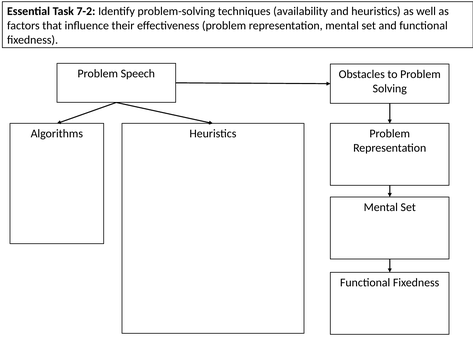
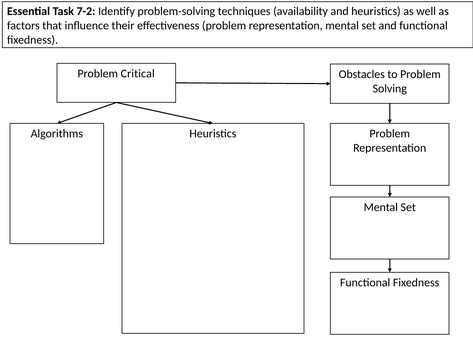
Speech: Speech -> Critical
